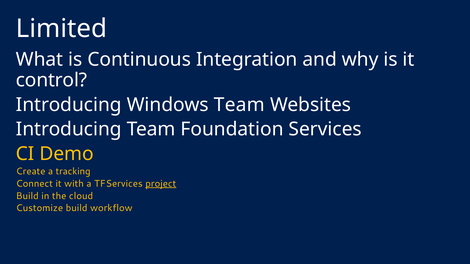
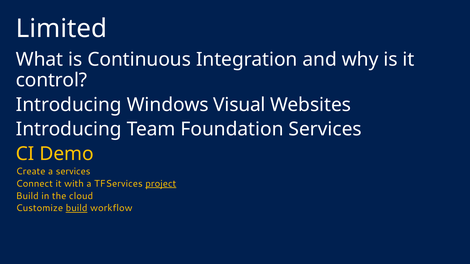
Windows Team: Team -> Visual
a tracking: tracking -> services
build at (77, 208) underline: none -> present
